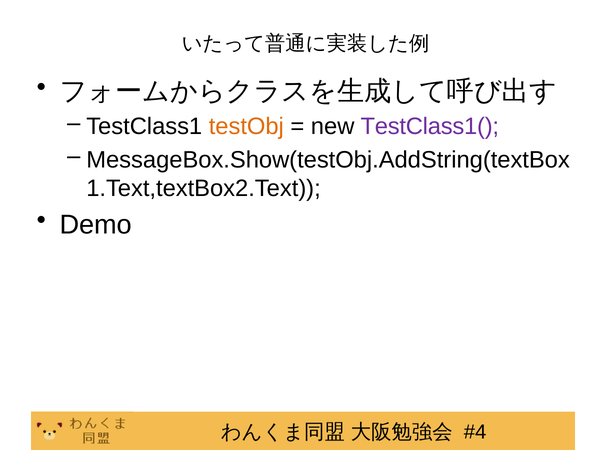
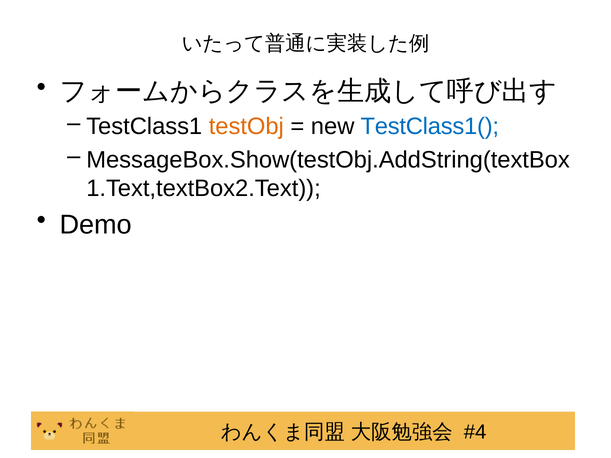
TestClass1( colour: purple -> blue
